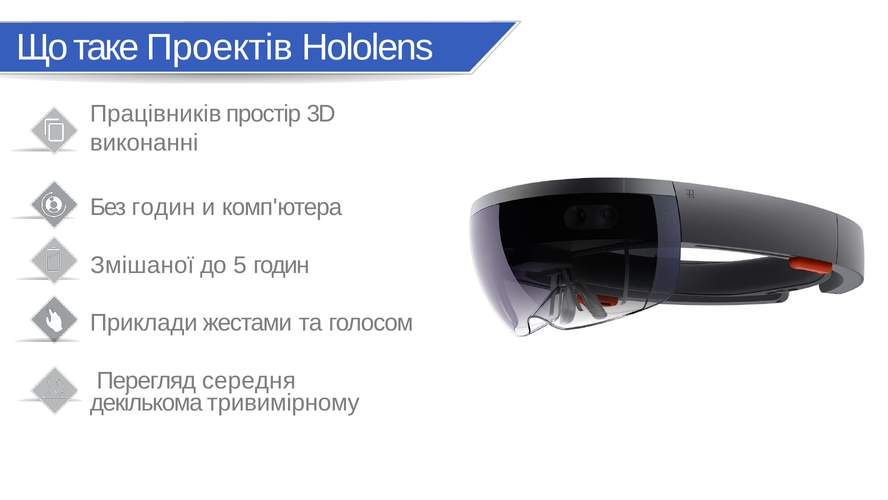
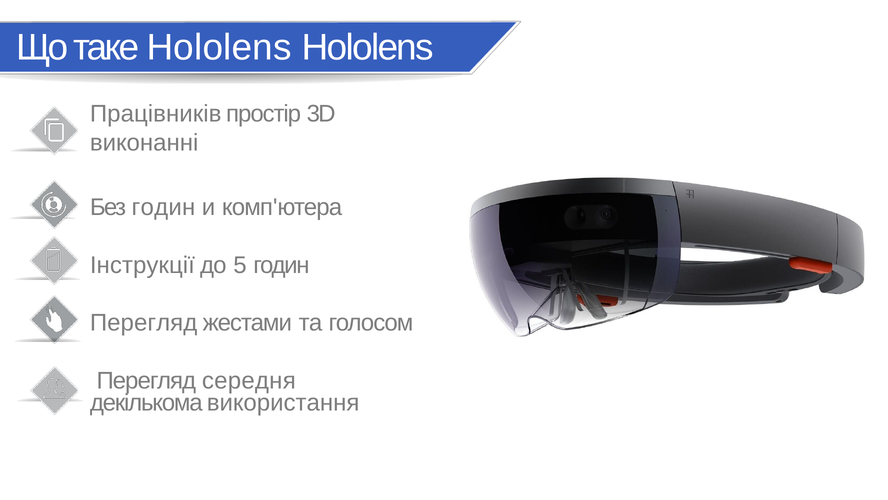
таке Проектів: Проектів -> Hololens
Змішаної: Змішаної -> Інструкції
Приклади at (144, 323): Приклади -> Перегляд
тривимірному: тривимірному -> використання
